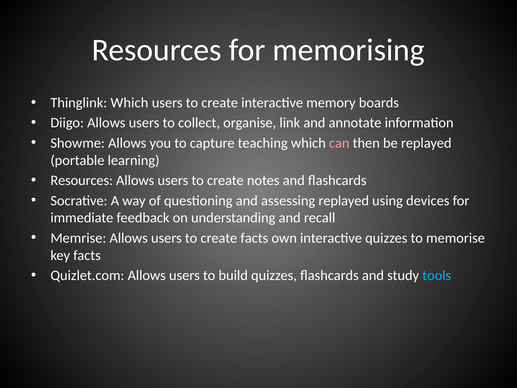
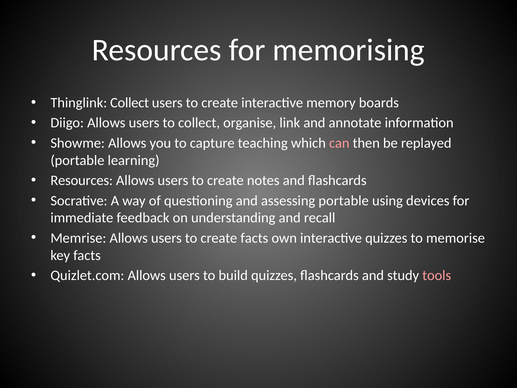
Thinglink Which: Which -> Collect
assessing replayed: replayed -> portable
tools colour: light blue -> pink
